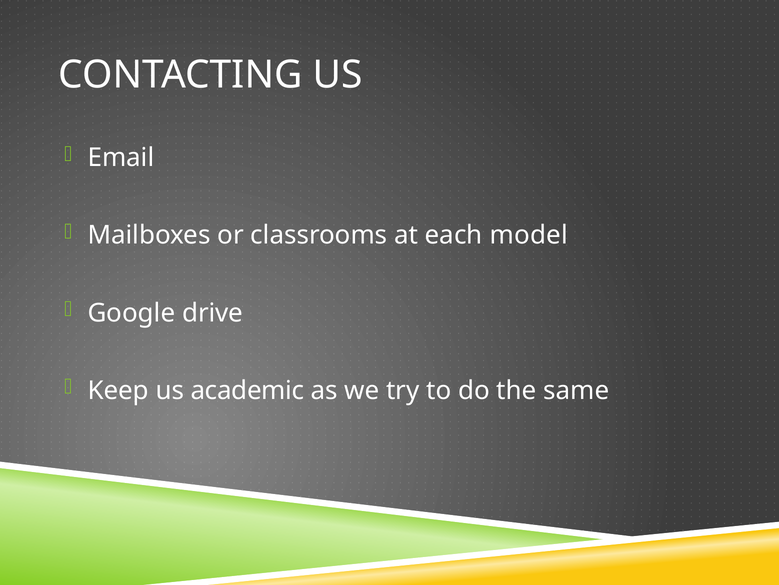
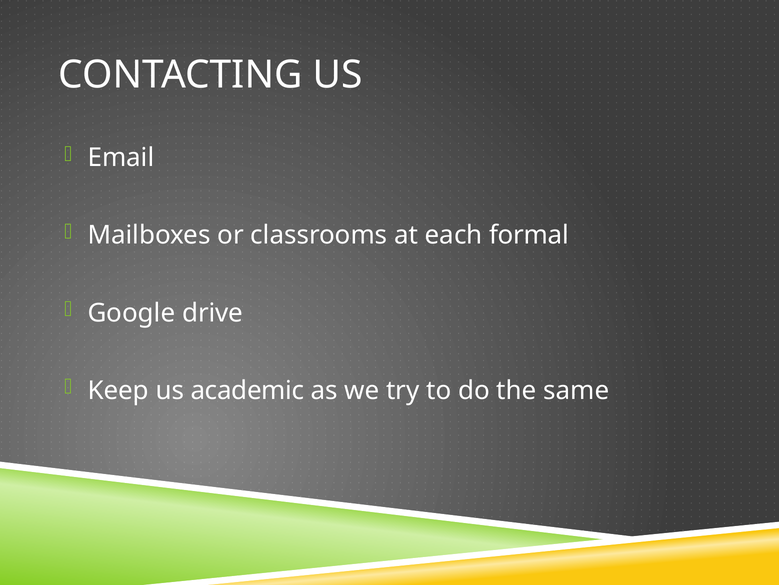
model: model -> formal
